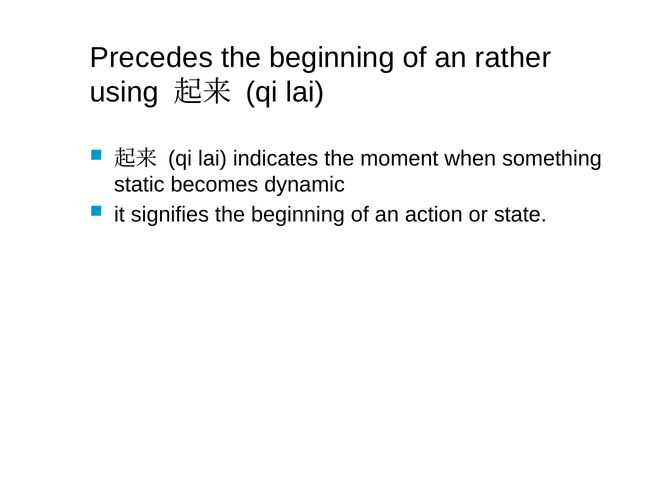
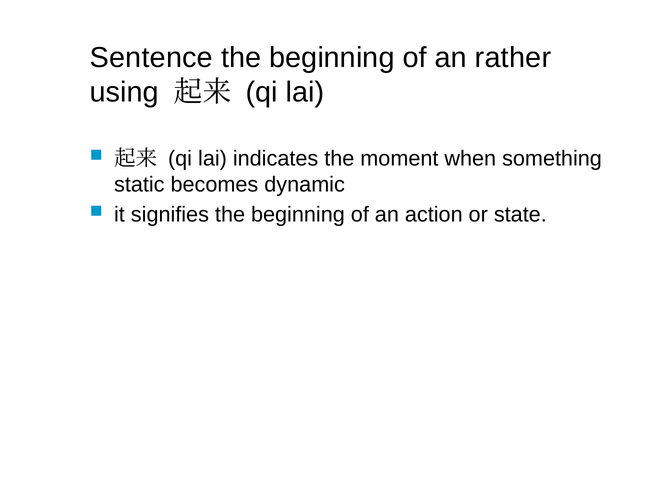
Precedes: Precedes -> Sentence
